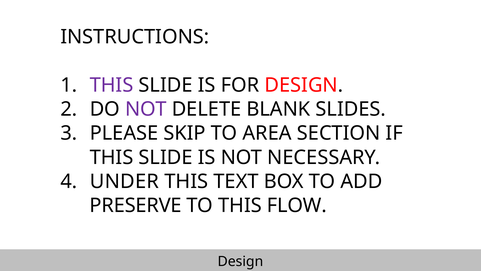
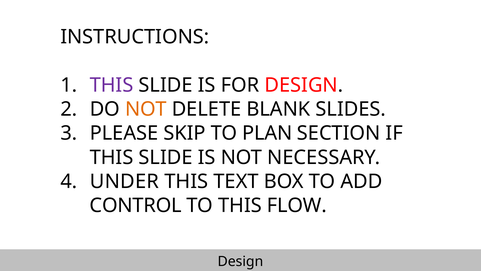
NOT at (146, 109) colour: purple -> orange
AREA: AREA -> PLAN
PRESERVE: PRESERVE -> CONTROL
